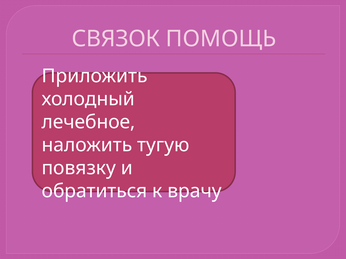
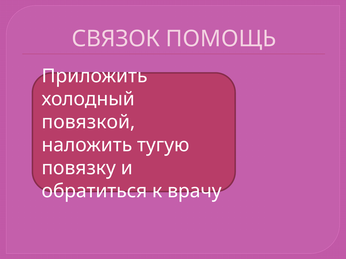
лечебное: лечебное -> повязкой
